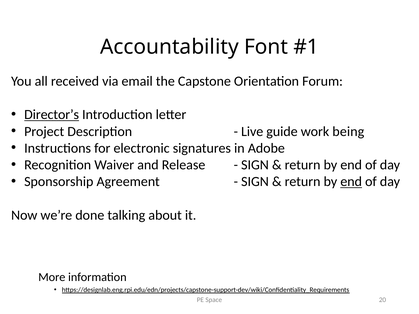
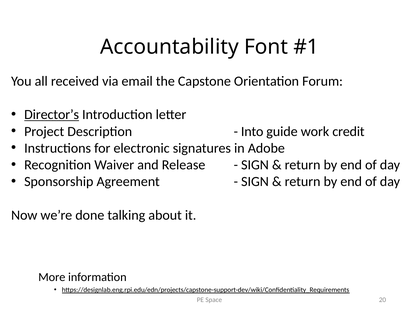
Live: Live -> Into
being: being -> credit
end at (351, 182) underline: present -> none
